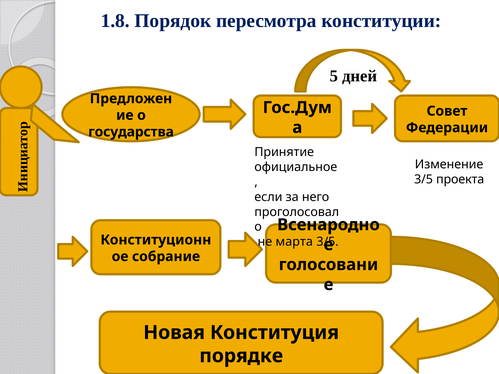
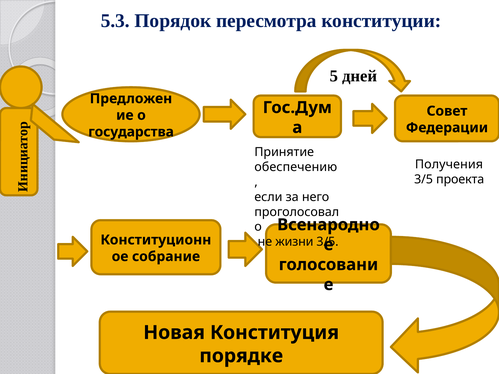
1.8: 1.8 -> 5.3
Изменение: Изменение -> Получения
официальное: официальное -> обеспечению
марта: марта -> жизни
